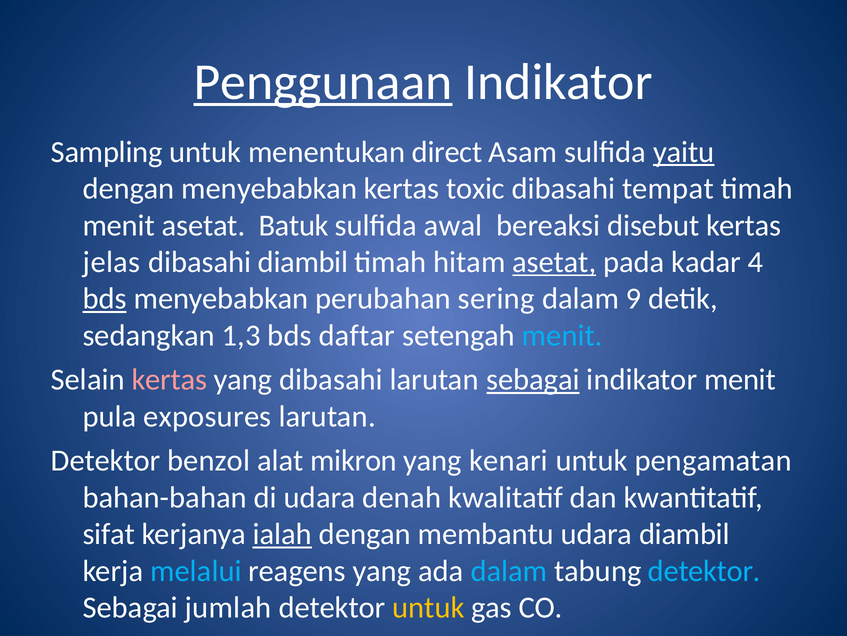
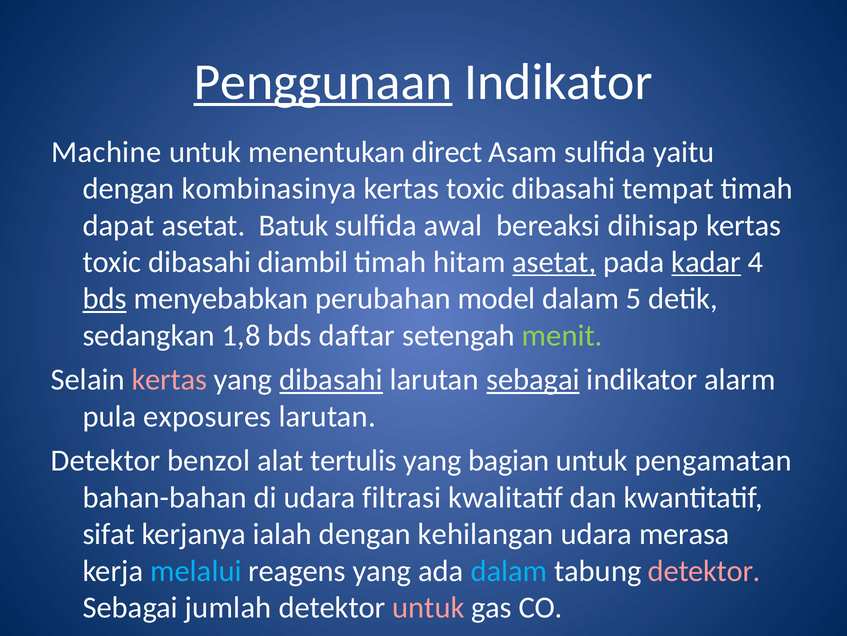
Sampling: Sampling -> Machine
yaitu underline: present -> none
dengan menyebabkan: menyebabkan -> kombinasinya
menit at (119, 225): menit -> dapat
disebut: disebut -> dihisap
jelas at (112, 262): jelas -> toxic
kadar underline: none -> present
sering: sering -> model
9: 9 -> 5
1,3: 1,3 -> 1,8
menit at (562, 335) colour: light blue -> light green
dibasahi at (331, 379) underline: none -> present
indikator menit: menit -> alarm
mikron: mikron -> tertulis
kenari: kenari -> bagian
denah: denah -> filtrasi
ialah underline: present -> none
membantu: membantu -> kehilangan
udara diambil: diambil -> merasa
detektor at (704, 570) colour: light blue -> pink
untuk at (428, 607) colour: yellow -> pink
